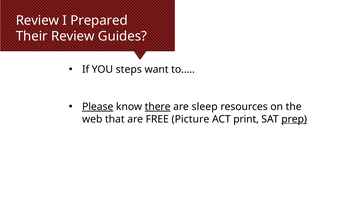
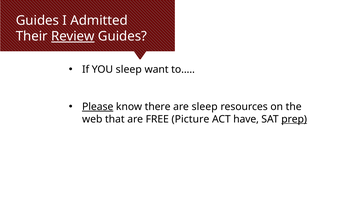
Review at (37, 20): Review -> Guides
Prepared: Prepared -> Admitted
Review at (73, 36) underline: none -> present
YOU steps: steps -> sleep
there underline: present -> none
print: print -> have
